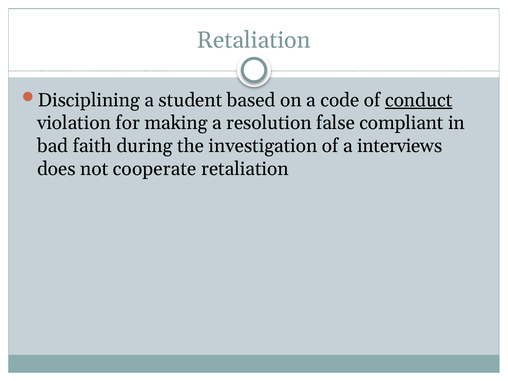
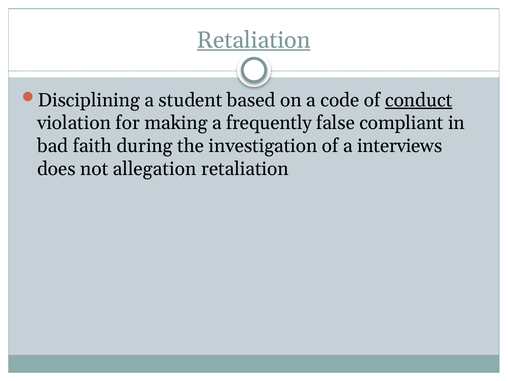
Retaliation at (254, 40) underline: none -> present
resolution: resolution -> frequently
cooperate: cooperate -> allegation
